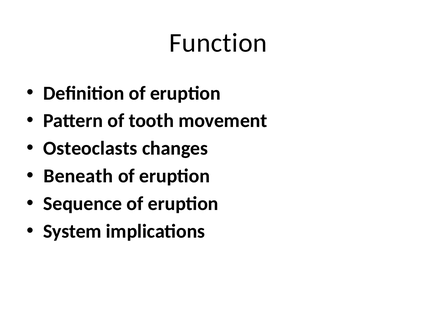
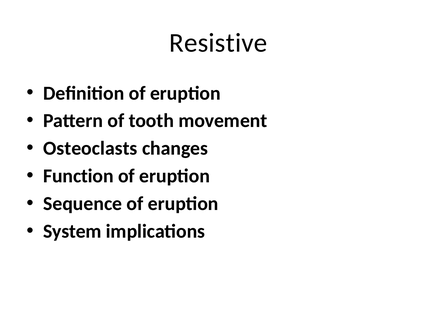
Function: Function -> Resistive
Beneath: Beneath -> Function
